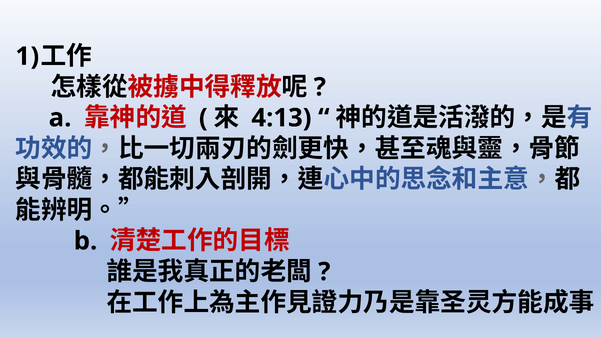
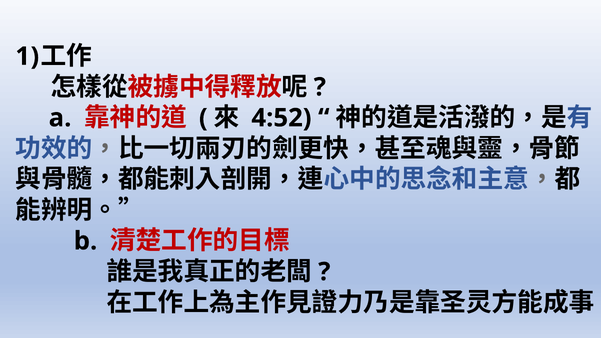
4:13: 4:13 -> 4:52
